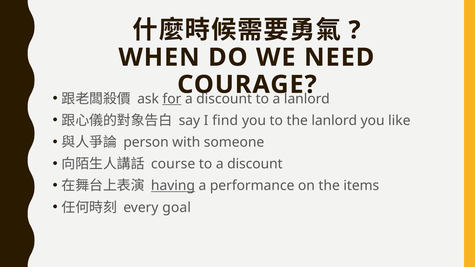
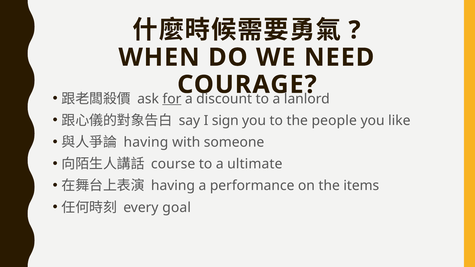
find: find -> sign
the lanlord: lanlord -> people
person at (146, 142): person -> having
to a discount: discount -> ultimate
having at (173, 186) underline: present -> none
